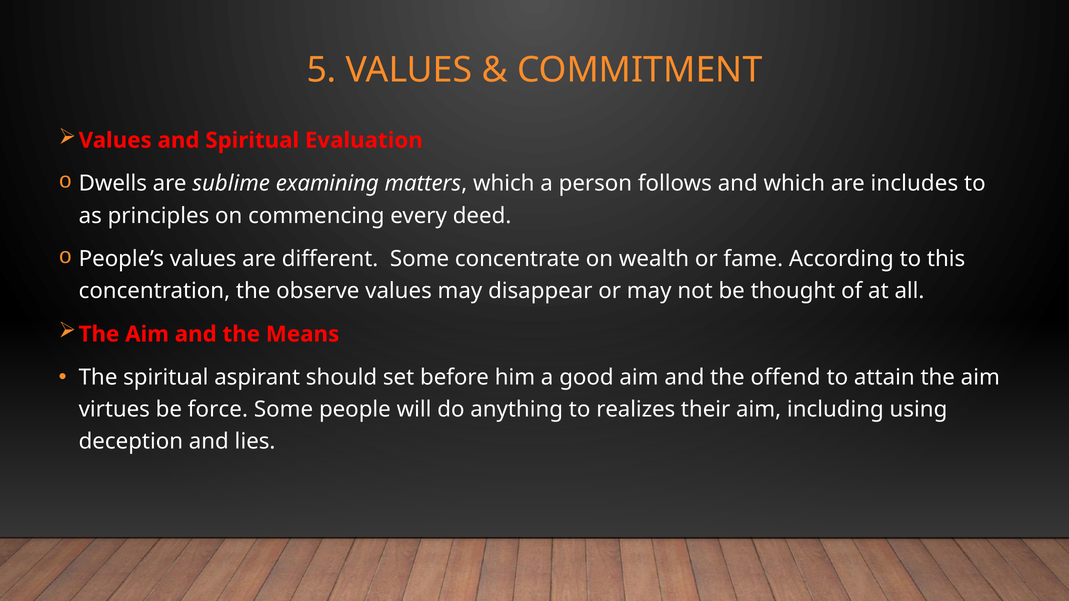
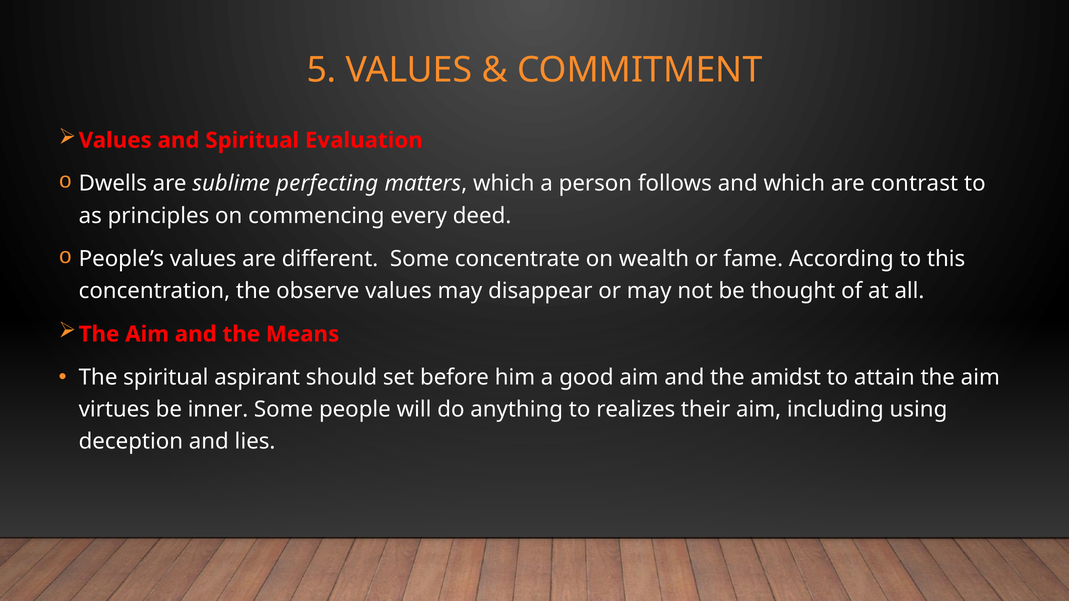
examining: examining -> perfecting
includes: includes -> contrast
offend: offend -> amidst
force: force -> inner
